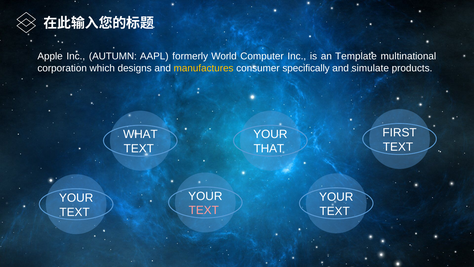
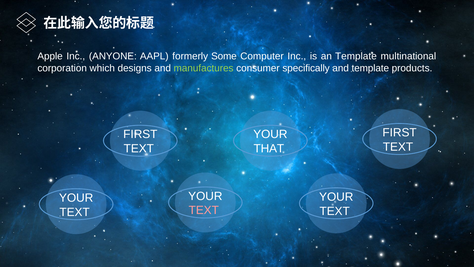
AUTUMN: AUTUMN -> ANYONE
World: World -> Some
manufactures colour: yellow -> light green
and simulate: simulate -> template
WHAT at (140, 134): WHAT -> FIRST
